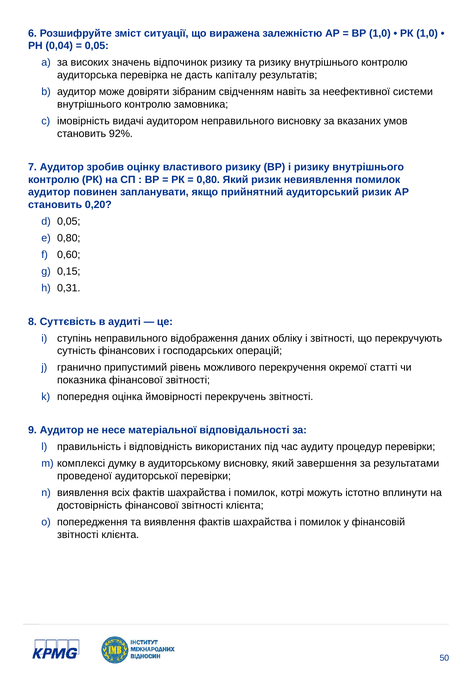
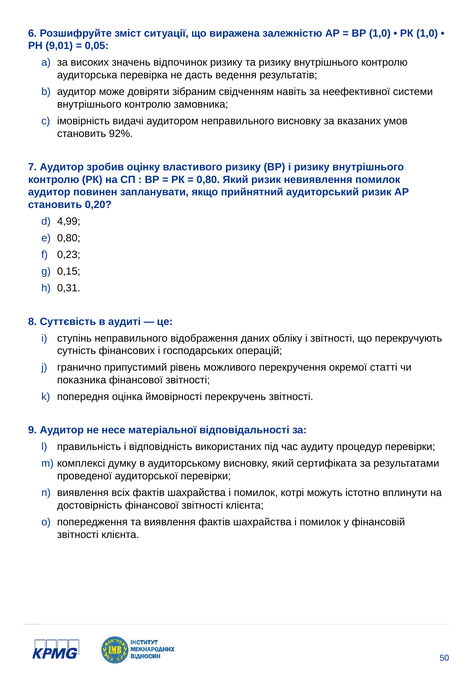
0,04: 0,04 -> 9,01
капіталу: капіталу -> ведення
0,05 at (69, 221): 0,05 -> 4,99
0,60: 0,60 -> 0,23
завершення: завершення -> сертифіката
